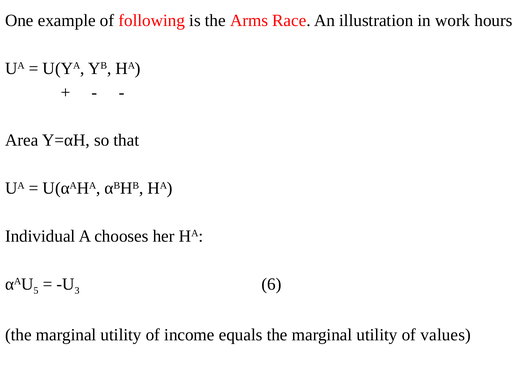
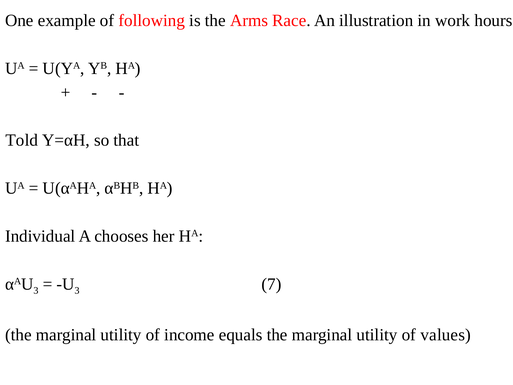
Area: Area -> Told
5 at (36, 290): 5 -> 3
6: 6 -> 7
